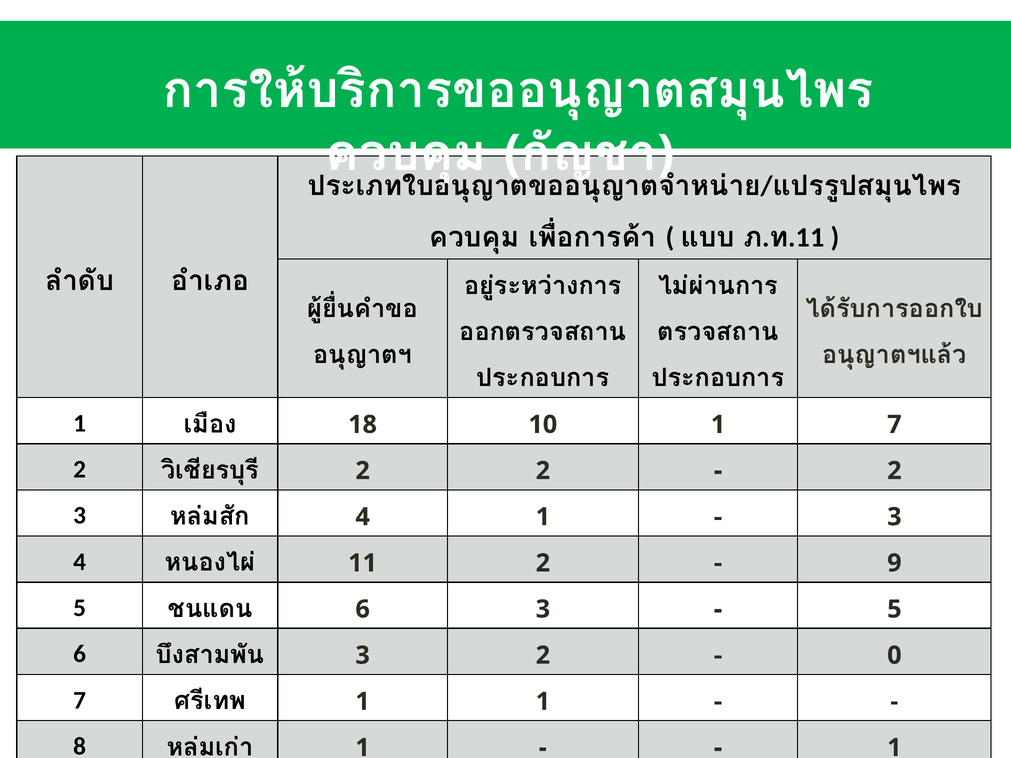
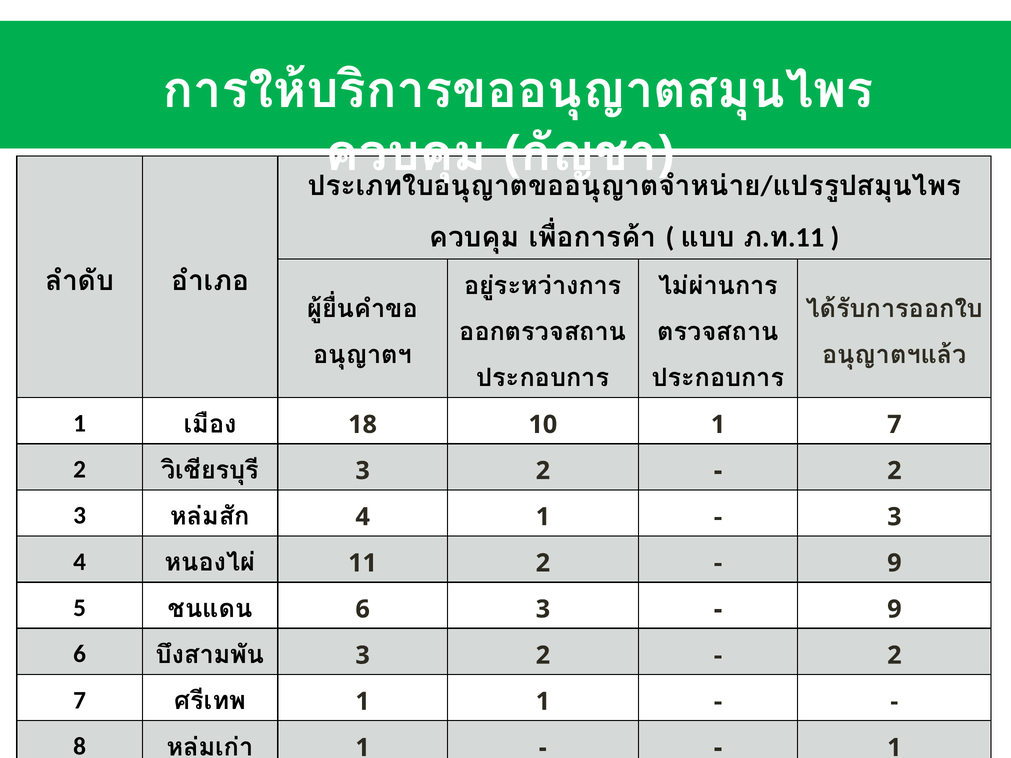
2 at (363, 471): 2 -> 3
5 at (894, 609): 5 -> 9
0 at (894, 656): 0 -> 2
